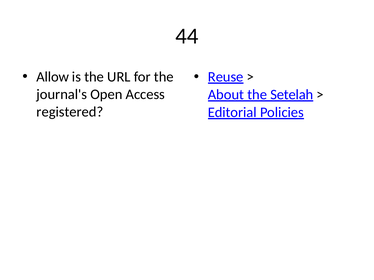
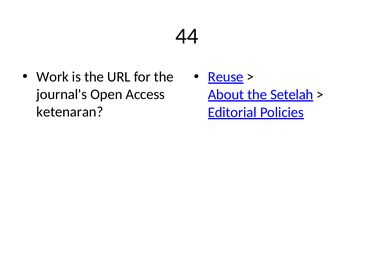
Allow: Allow -> Work
registered: registered -> ketenaran
